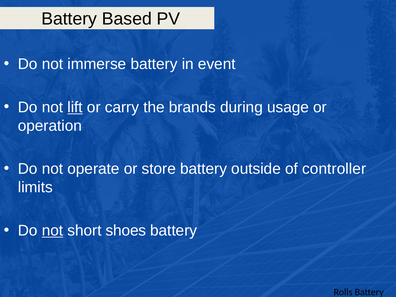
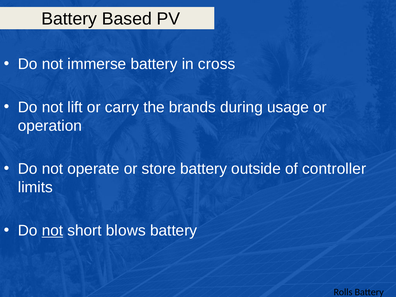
event: event -> cross
lift underline: present -> none
shoes: shoes -> blows
